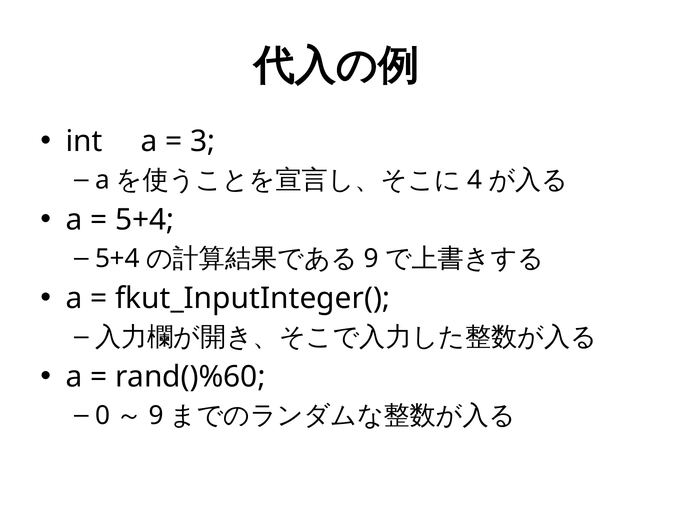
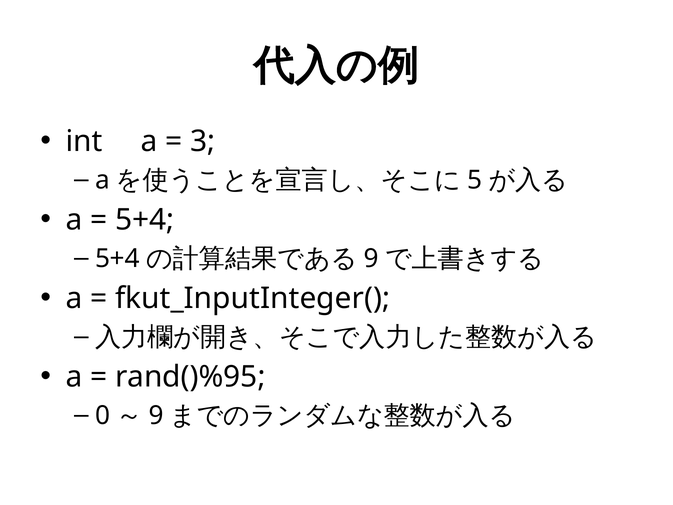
4: 4 -> 5
rand()%60: rand()%60 -> rand()%95
